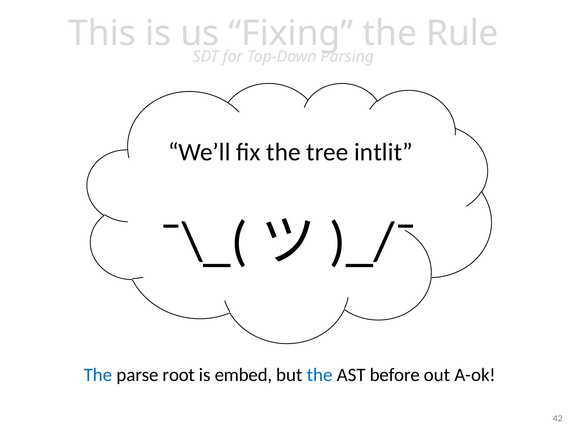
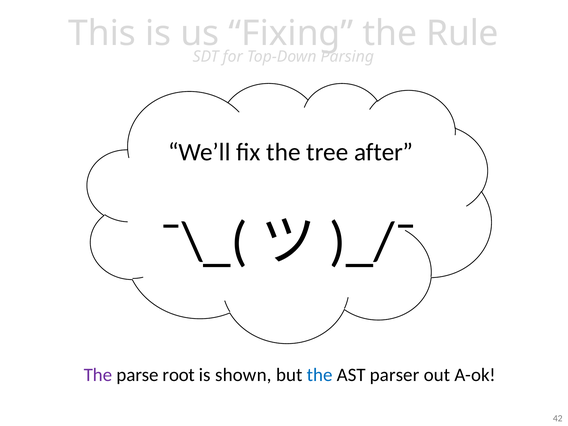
intlit: intlit -> after
The at (98, 375) colour: blue -> purple
embed: embed -> shown
before: before -> parser
